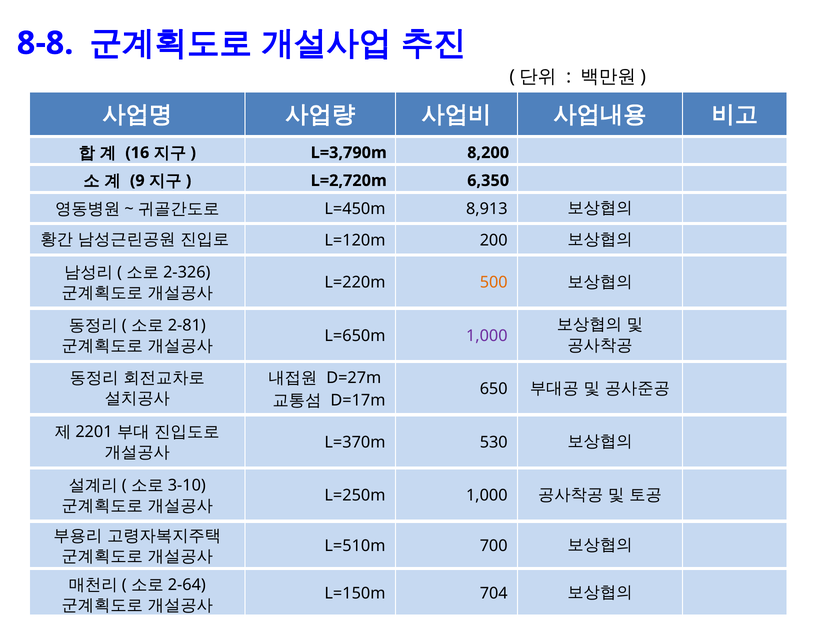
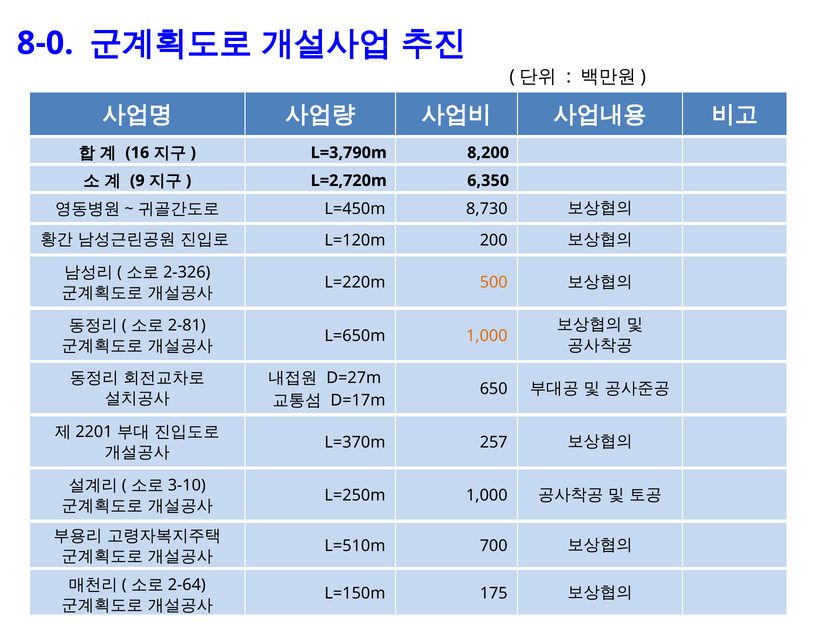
8-8: 8-8 -> 8-0
8,913: 8,913 -> 8,730
1,000 at (487, 336) colour: purple -> orange
530: 530 -> 257
704: 704 -> 175
